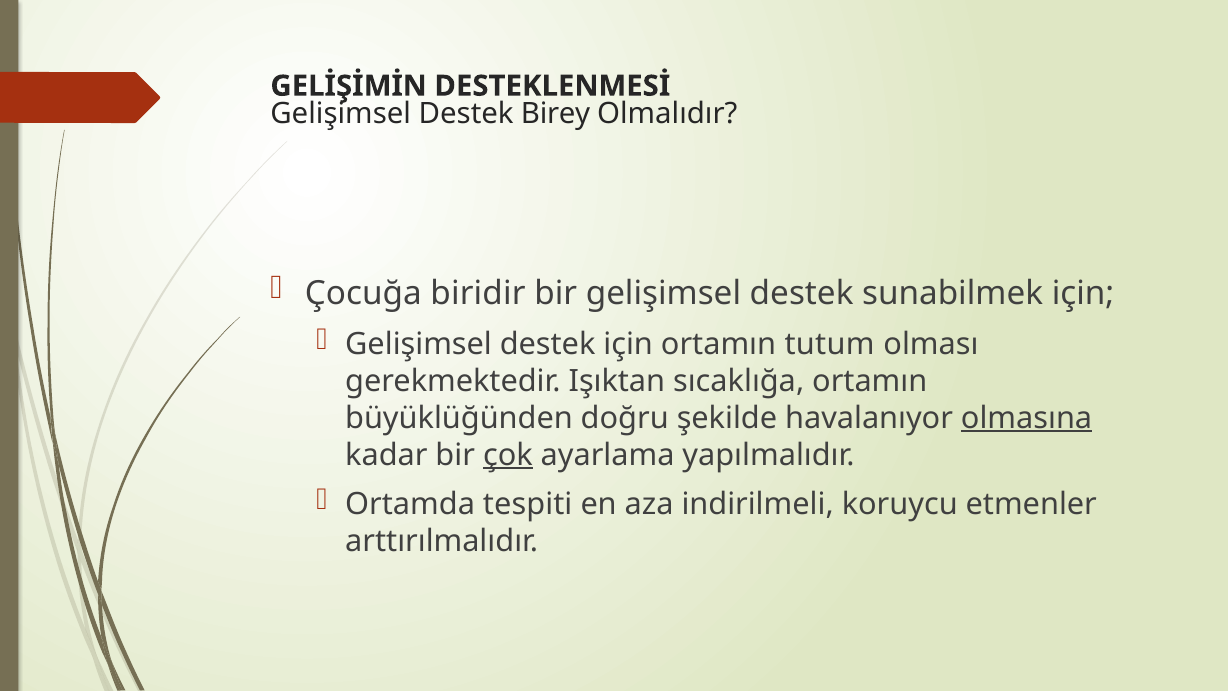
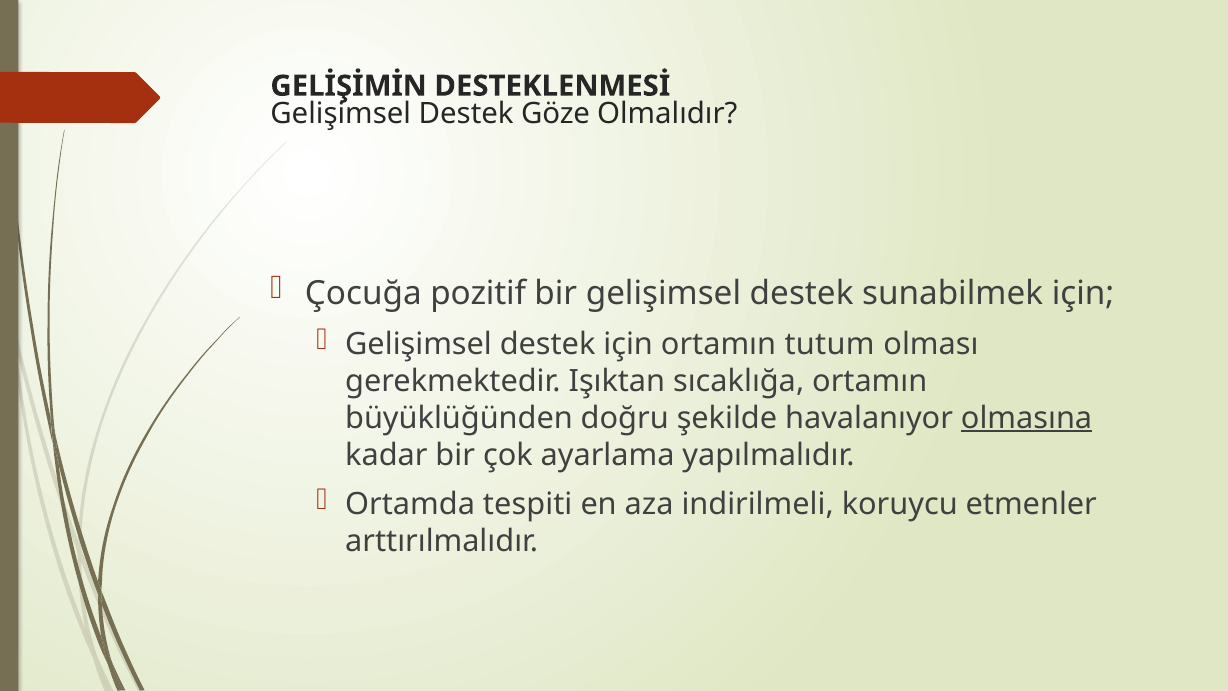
Birey: Birey -> Göze
biridir: biridir -> pozitif
çok underline: present -> none
